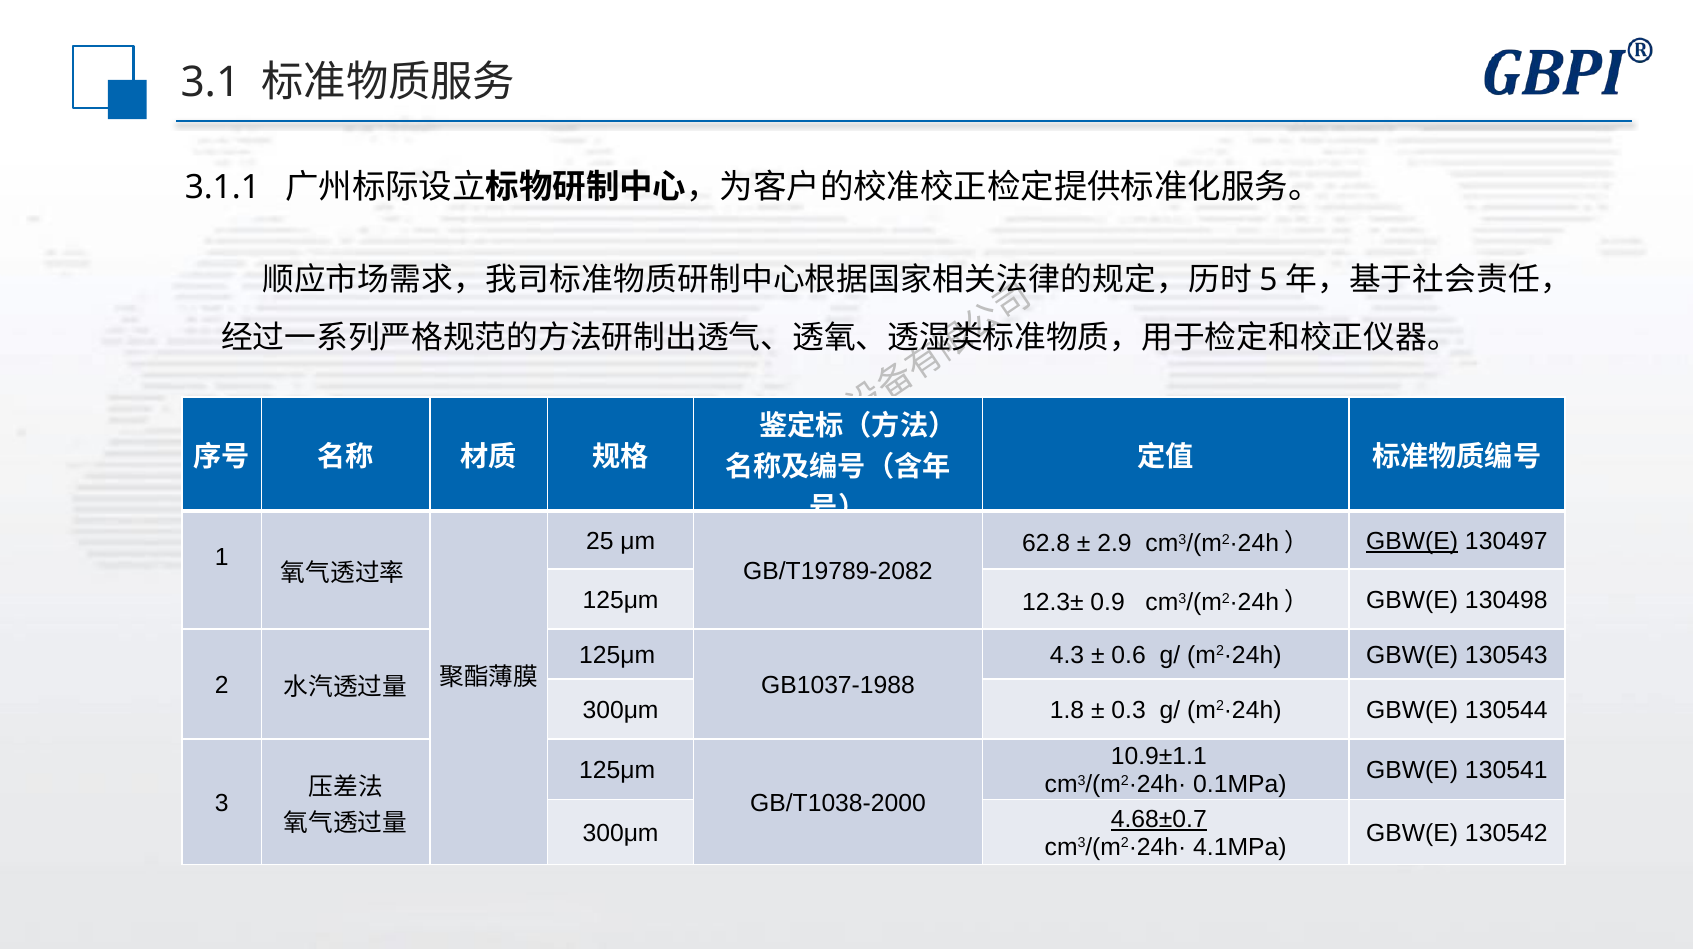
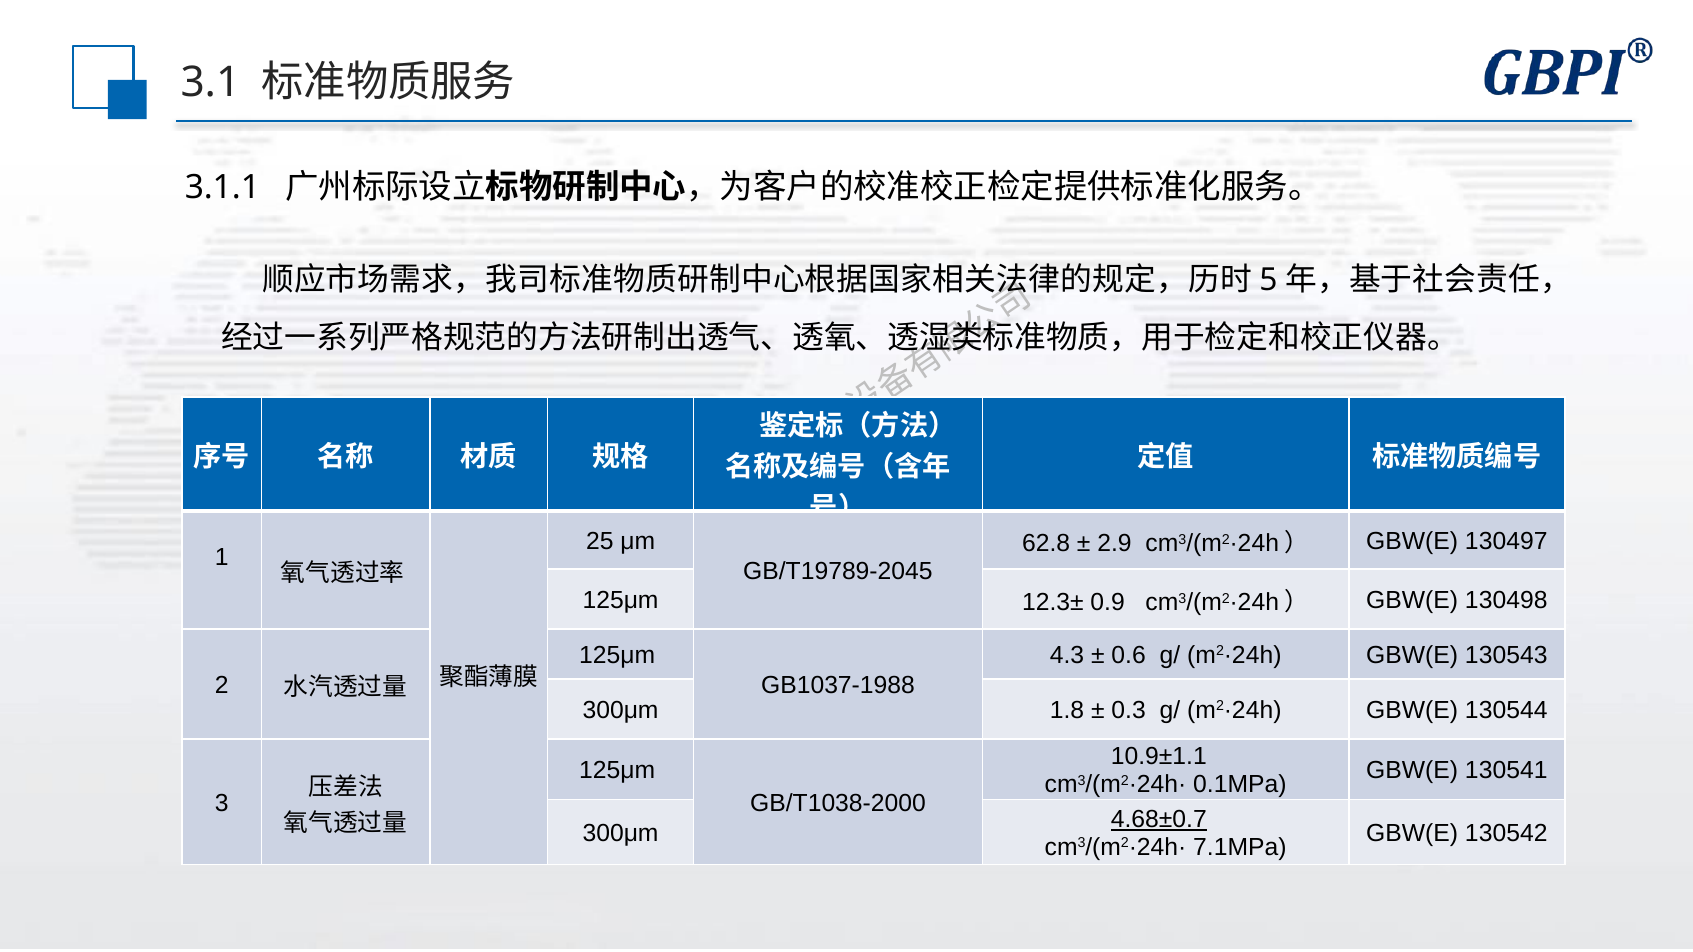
GBW(E at (1412, 541) underline: present -> none
GB/T19789-2082: GB/T19789-2082 -> GB/T19789-2045
4.1MPa: 4.1MPa -> 7.1MPa
